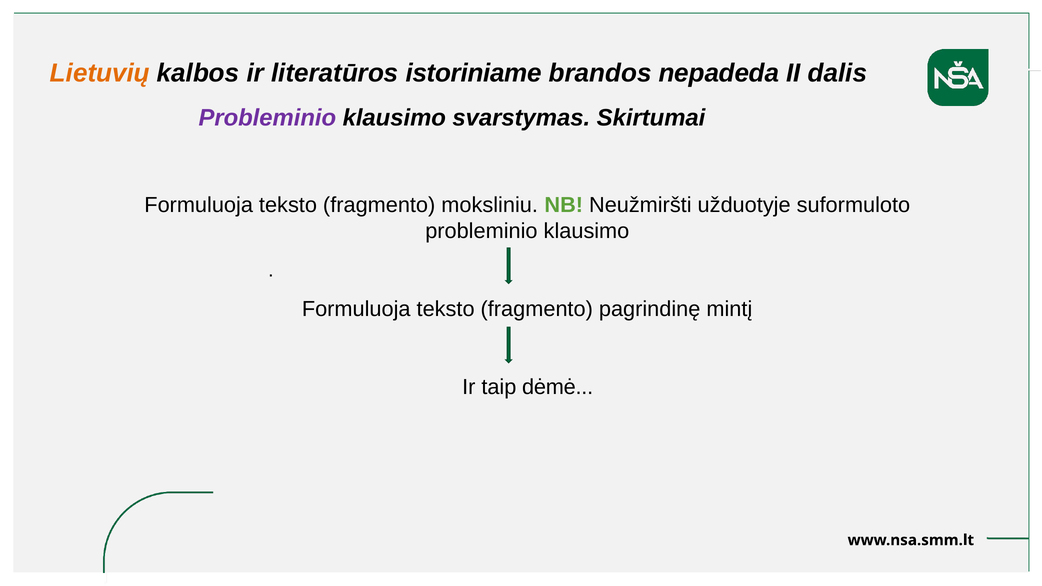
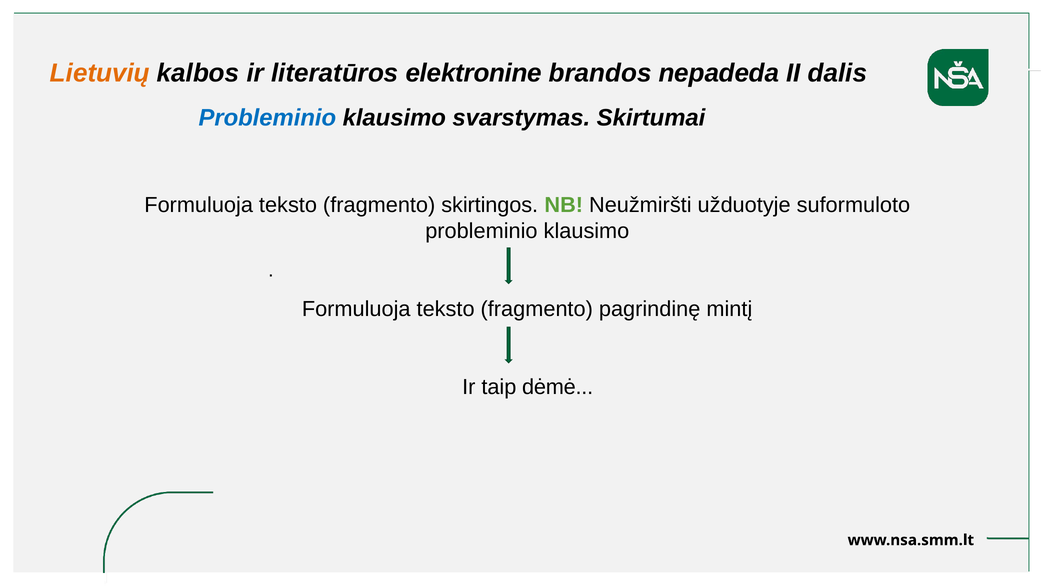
istoriniame: istoriniame -> elektronine
Probleminio at (267, 118) colour: purple -> blue
moksliniu: moksliniu -> skirtingos
